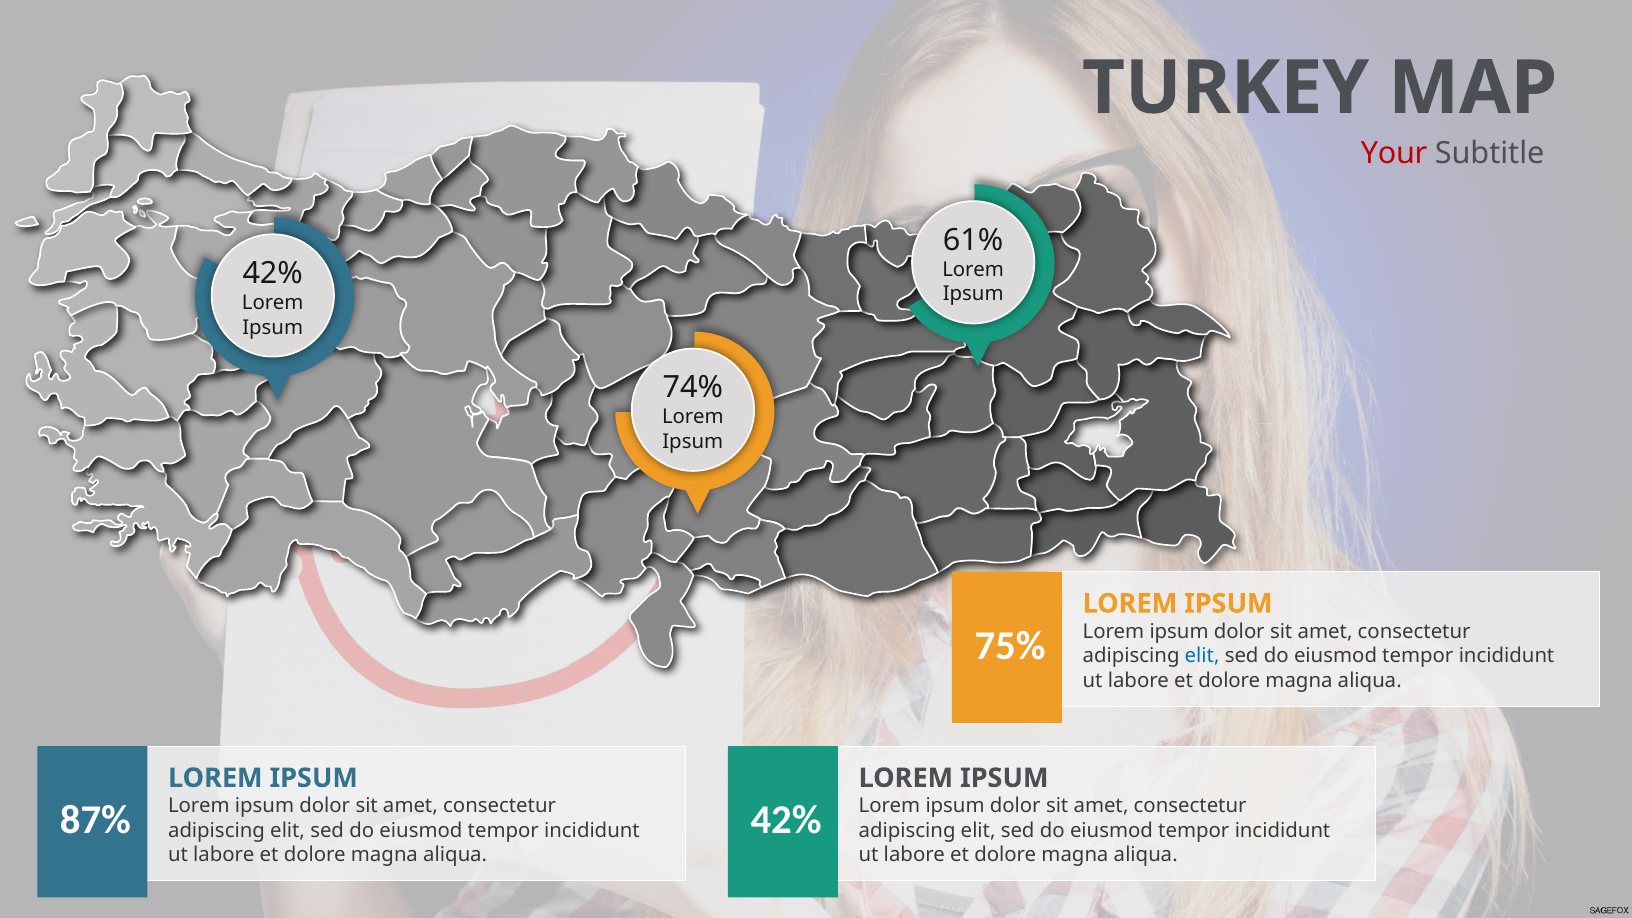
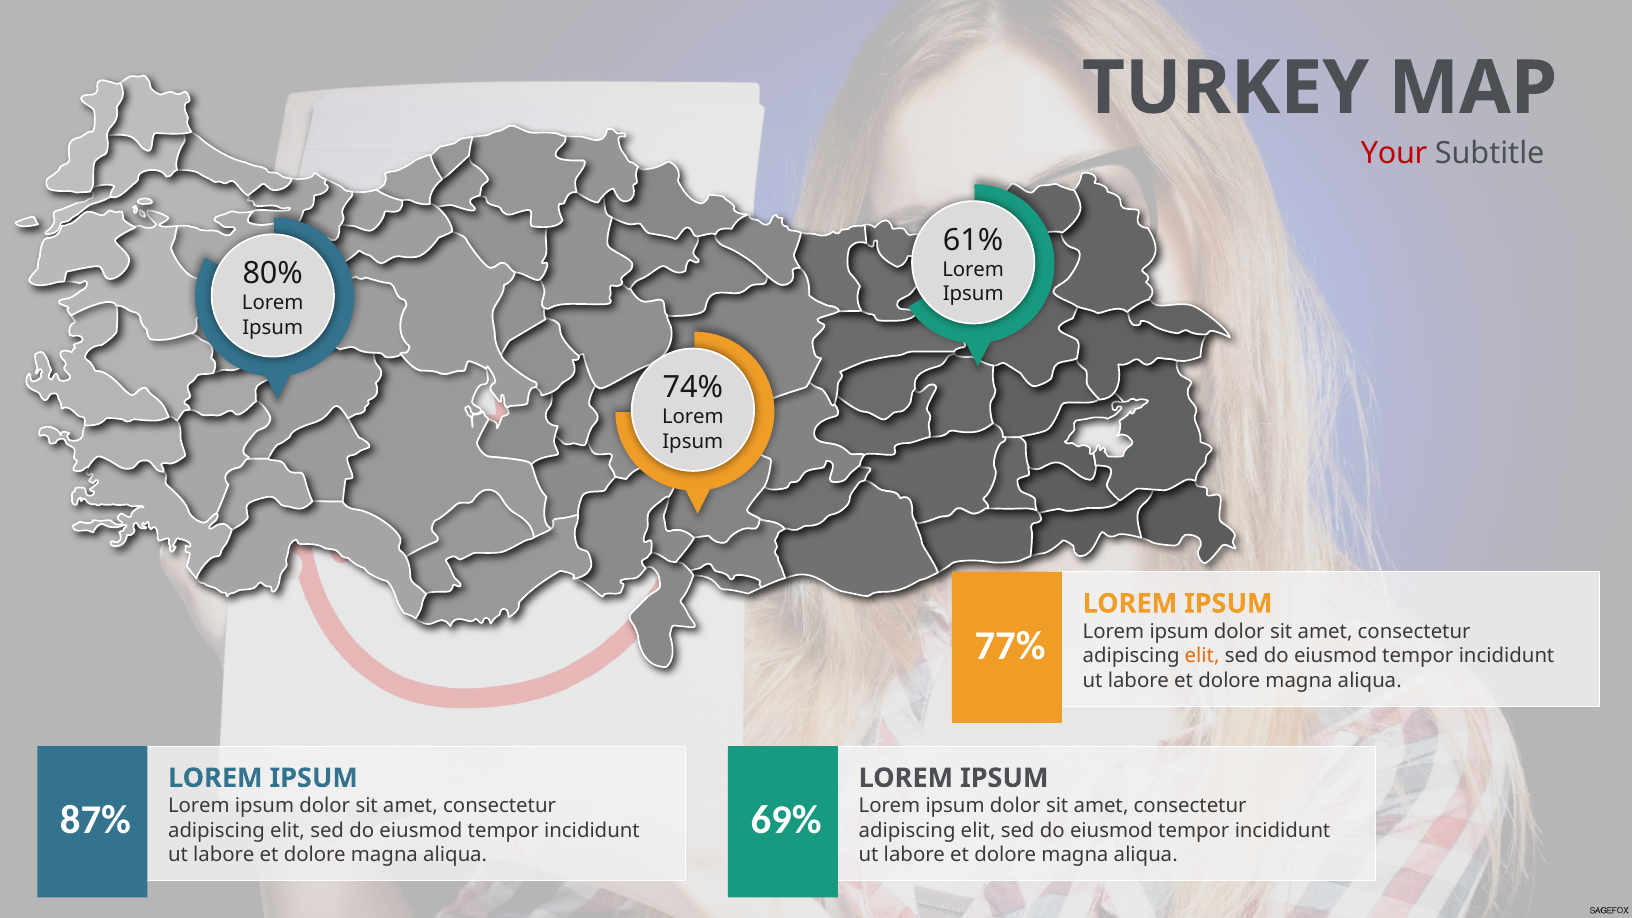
42% at (273, 273): 42% -> 80%
75%: 75% -> 77%
elit at (1202, 656) colour: blue -> orange
42% at (786, 820): 42% -> 69%
